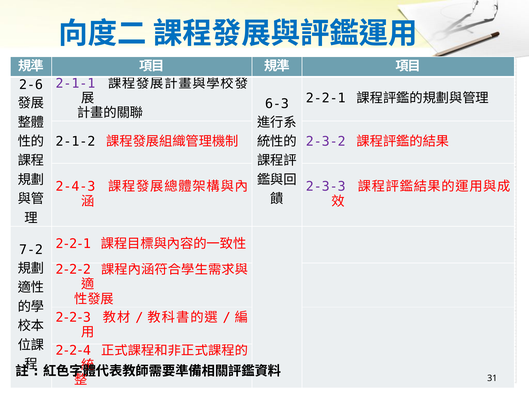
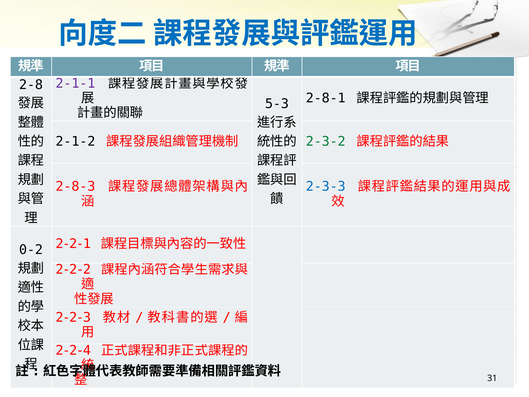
2-6: 2-6 -> 2-8
2-2-1 at (326, 98): 2-2-1 -> 2-8-1
6-3: 6-3 -> 5-3
2-3-2 colour: purple -> green
2-4-3: 2-4-3 -> 2-8-3
2-3-3 colour: purple -> blue
7-2: 7-2 -> 0-2
